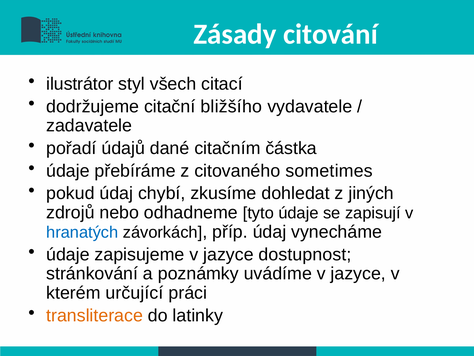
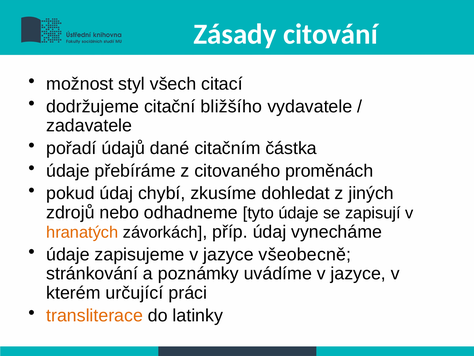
ilustrátor: ilustrátor -> možnost
sometimes: sometimes -> proměnách
hranatých colour: blue -> orange
dostupnost: dostupnost -> všeobecně
